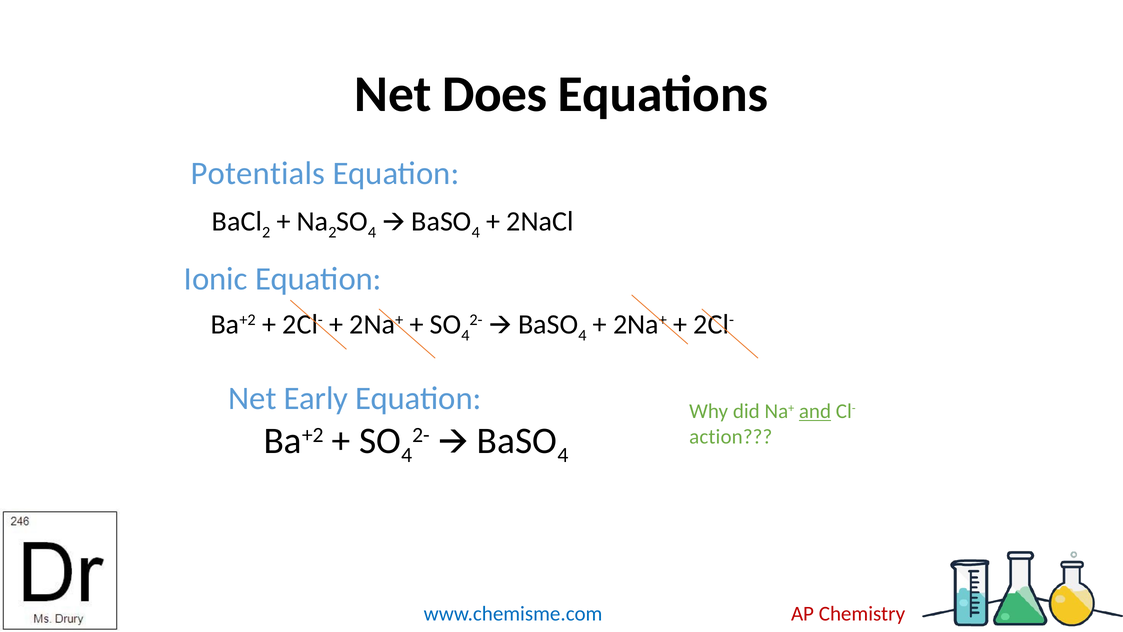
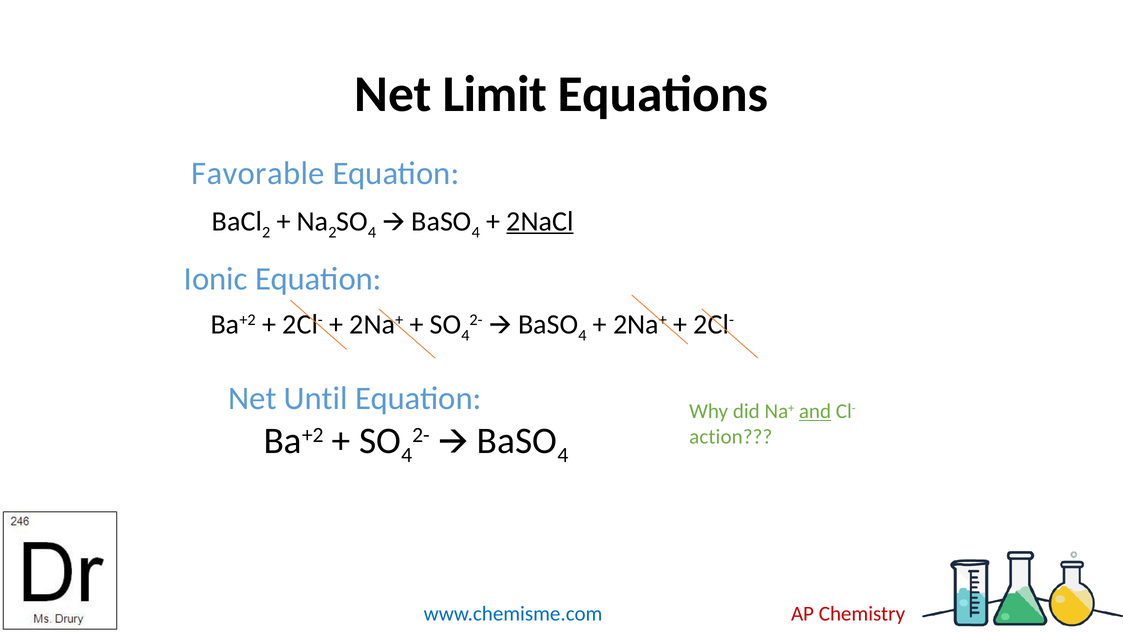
Does: Does -> Limit
Potentials: Potentials -> Favorable
2NaCl underline: none -> present
Early: Early -> Until
